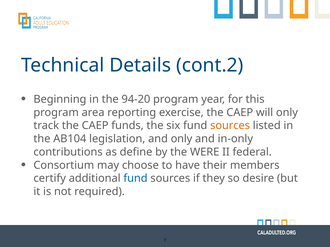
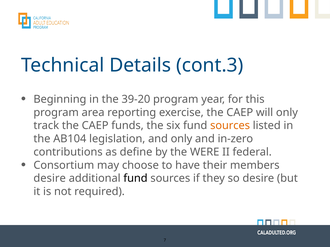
cont.2: cont.2 -> cont.3
94-20: 94-20 -> 39-20
in-only: in-only -> in-zero
certify at (50, 179): certify -> desire
fund at (135, 179) colour: blue -> black
